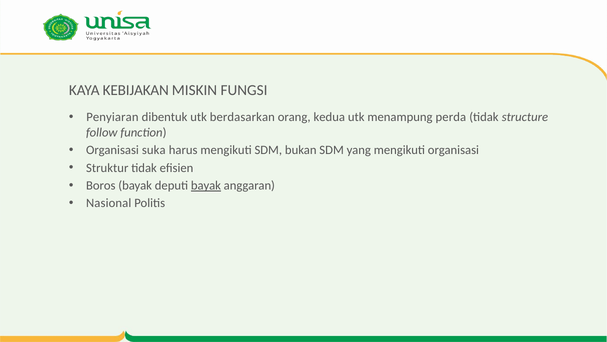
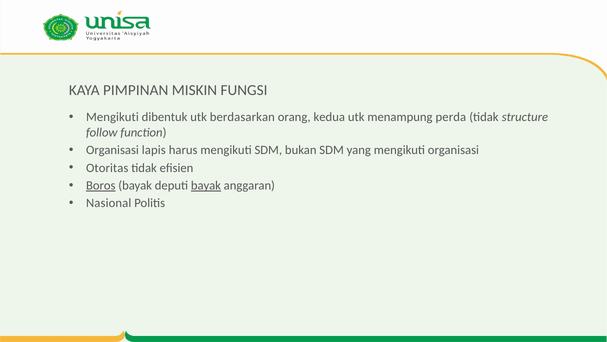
KEBIJAKAN: KEBIJAKAN -> PIMPINAN
Penyiaran at (112, 117): Penyiaran -> Mengikuti
suka: suka -> lapis
Struktur: Struktur -> Otoritas
Boros underline: none -> present
